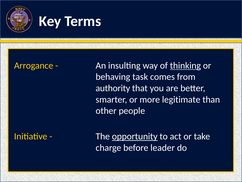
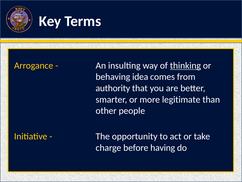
task: task -> idea
opportunity underline: present -> none
leader: leader -> having
